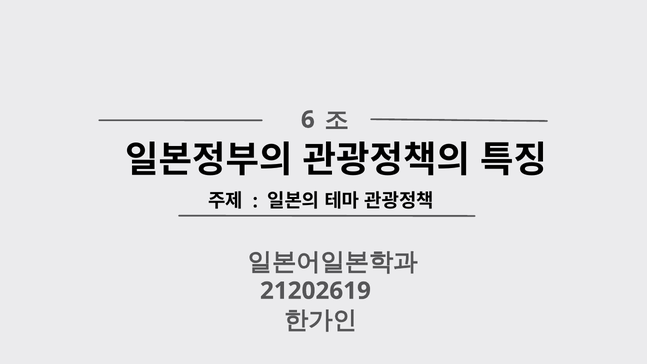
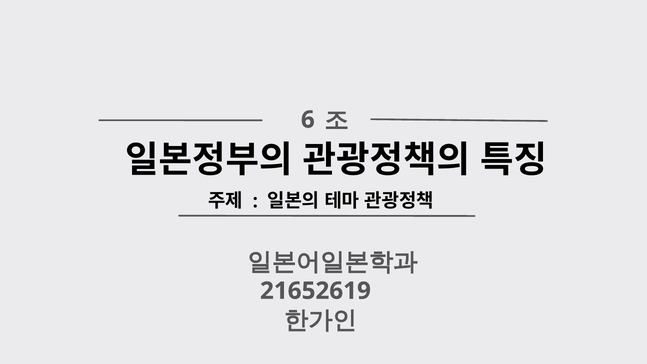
21202619: 21202619 -> 21652619
